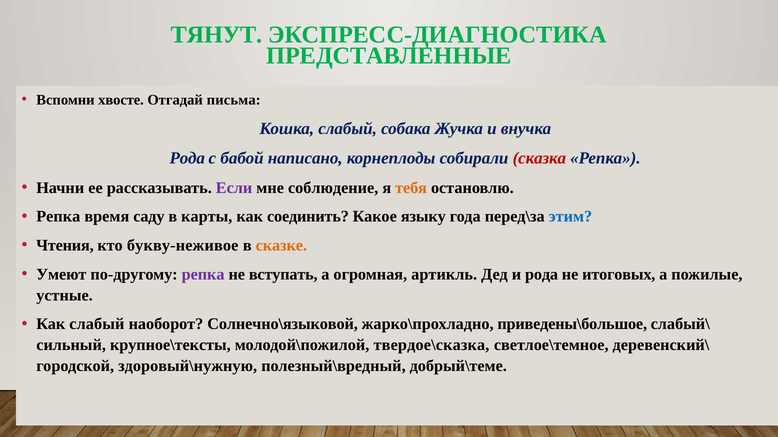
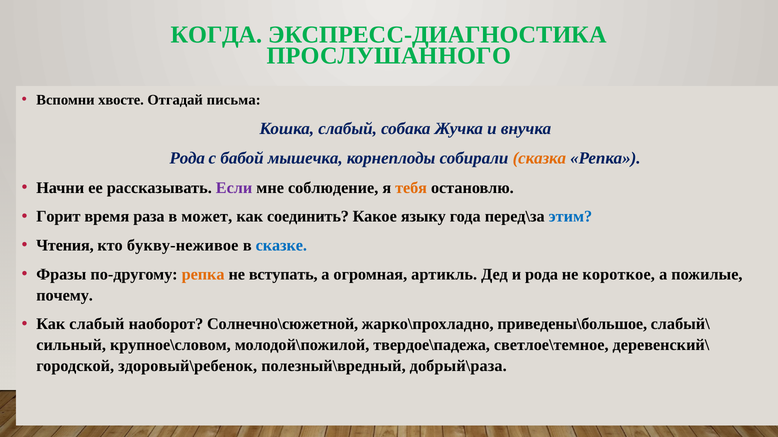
ТЯНУТ: ТЯНУТ -> КОГДА
ПРЕДСТАВЛЕННЫЕ: ПРЕДСТАВЛЕННЫЕ -> ПРОСЛУШАННОГО
написано: написано -> мышечка
сказка colour: red -> orange
Репка at (58, 217): Репка -> Горит
саду: саду -> раза
карты: карты -> может
сказке colour: orange -> blue
Умеют: Умеют -> Фразы
репка at (203, 275) colour: purple -> orange
итоговых: итоговых -> короткое
устные: устные -> почему
Солнечно\языковой: Солнечно\языковой -> Солнечно\сюжетной
крупное\тексты: крупное\тексты -> крупное\словом
твердое\сказка: твердое\сказка -> твердое\падежа
здоровый\нужную: здоровый\нужную -> здоровый\ребенок
добрый\теме: добрый\теме -> добрый\раза
